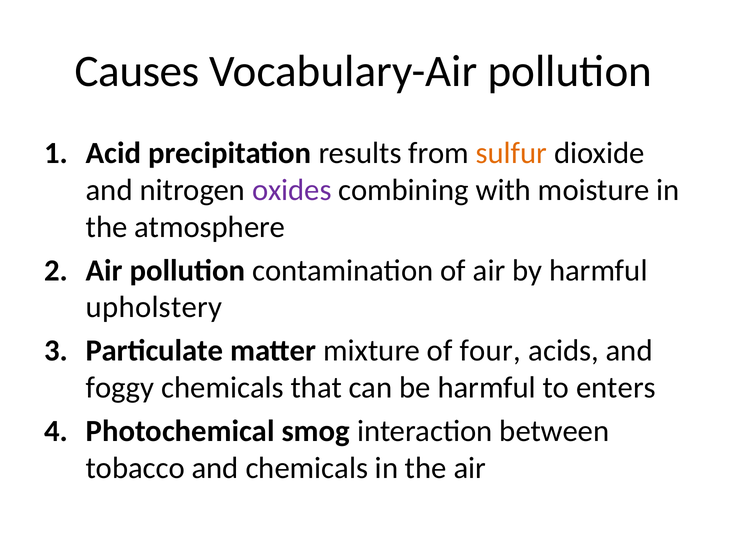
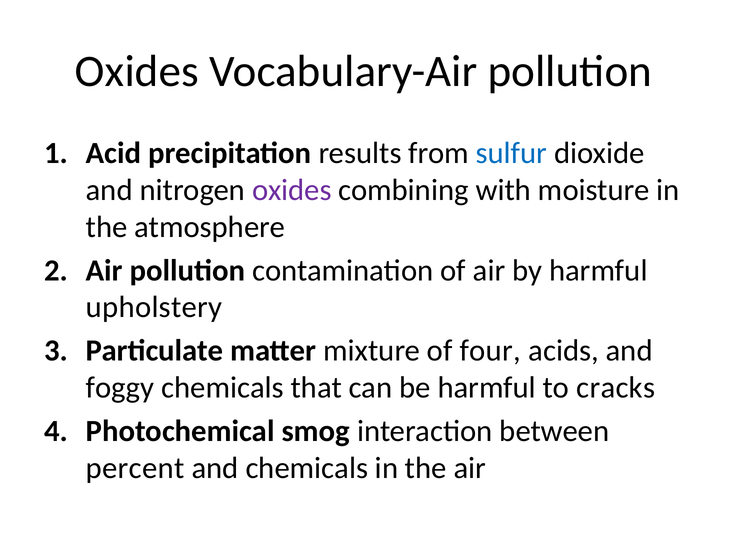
Causes at (137, 71): Causes -> Oxides
sulfur colour: orange -> blue
enters: enters -> cracks
tobacco: tobacco -> percent
